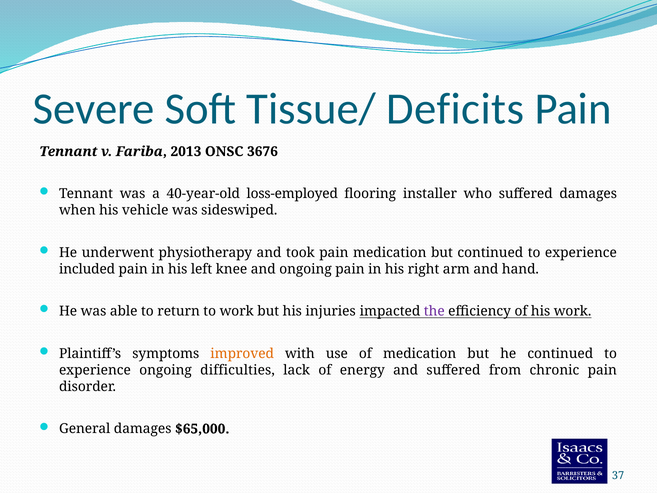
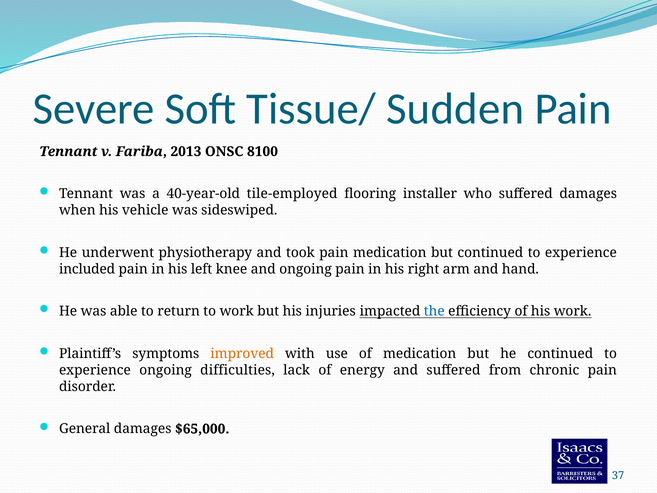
Deficits: Deficits -> Sudden
3676: 3676 -> 8100
loss-employed: loss-employed -> tile-employed
the colour: purple -> blue
